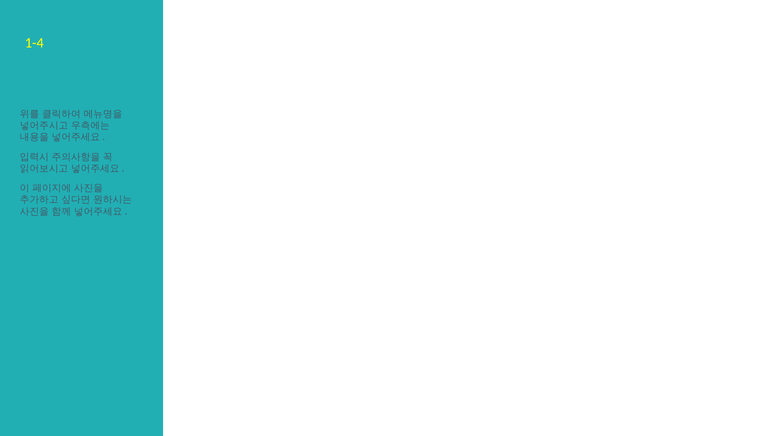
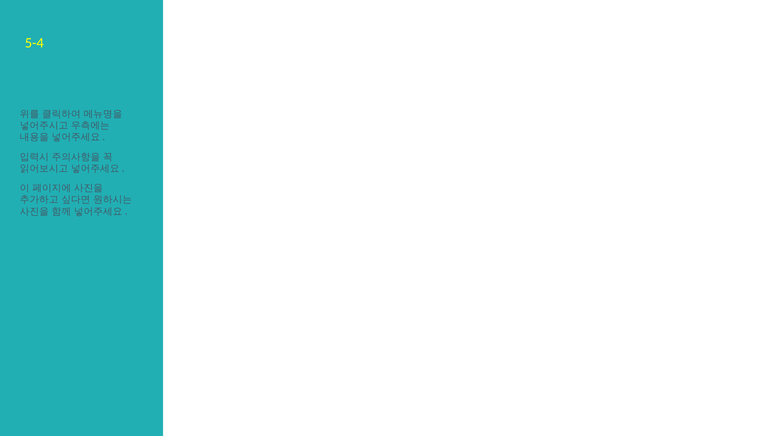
1-4: 1-4 -> 5-4
